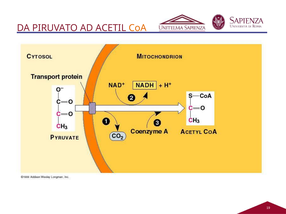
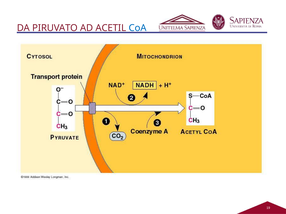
CoA colour: orange -> blue
